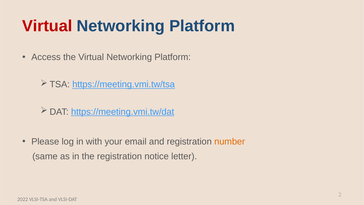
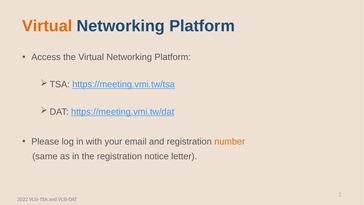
Virtual at (47, 26) colour: red -> orange
